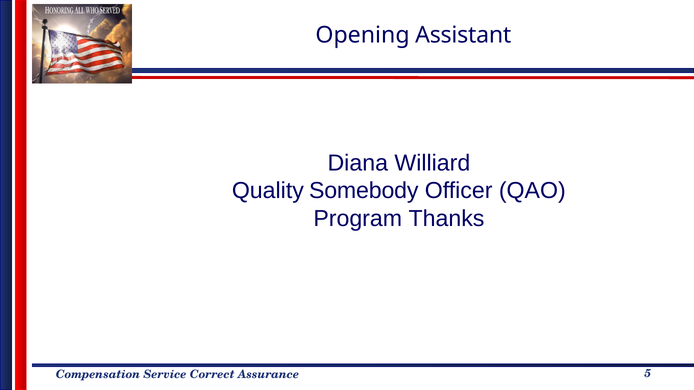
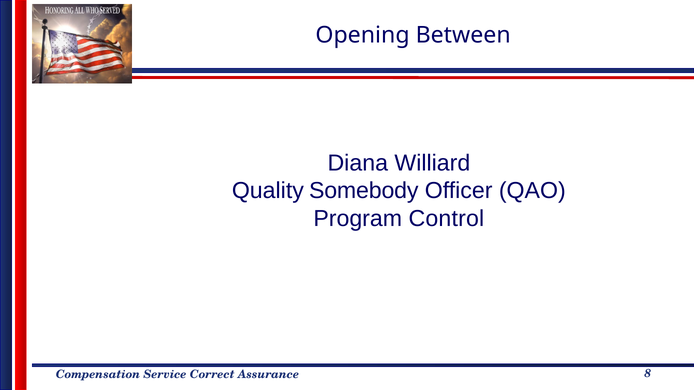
Assistant: Assistant -> Between
Thanks: Thanks -> Control
5: 5 -> 8
